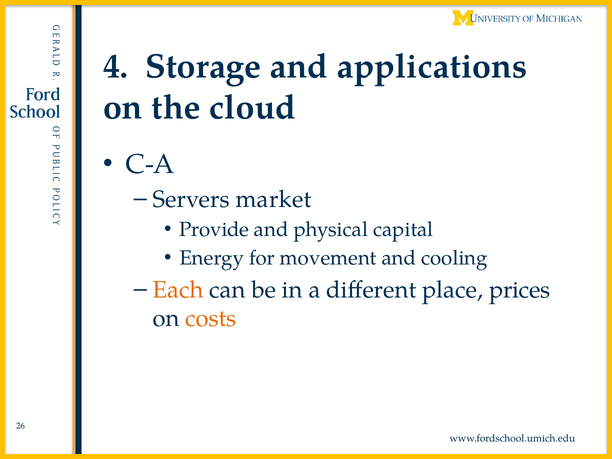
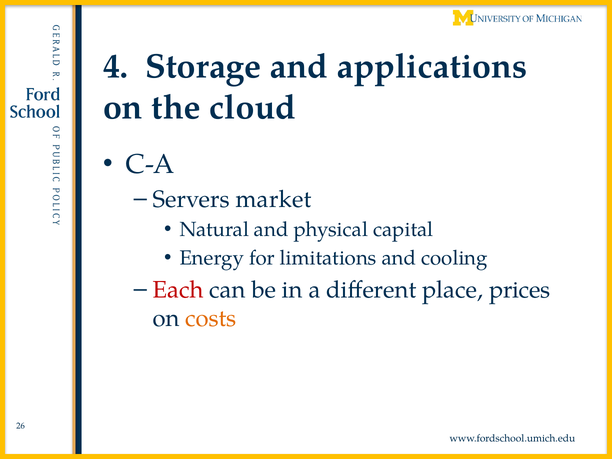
Provide: Provide -> Natural
movement: movement -> limitations
Each colour: orange -> red
